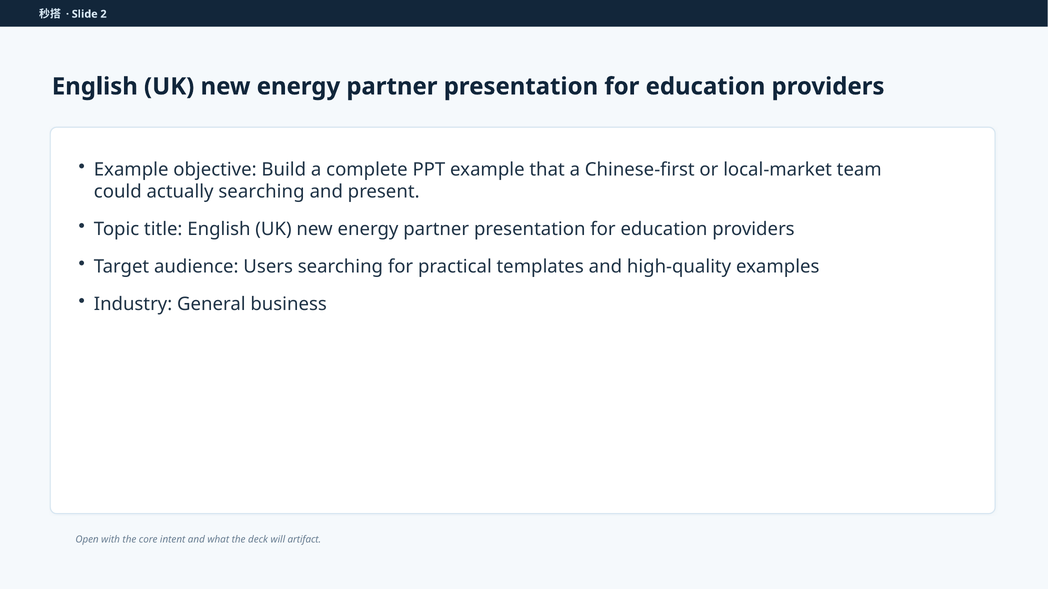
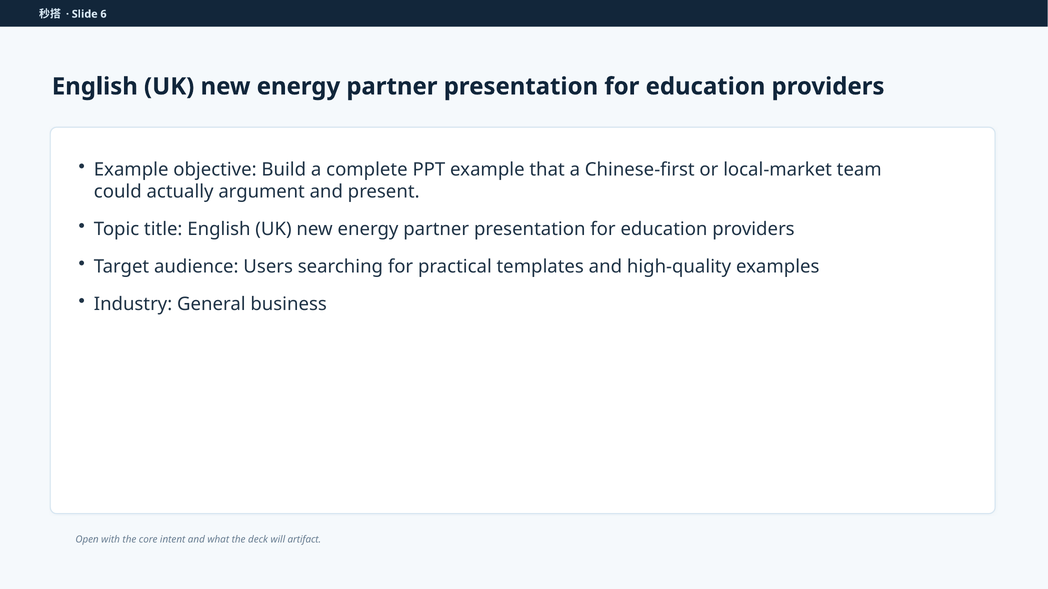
2: 2 -> 6
actually searching: searching -> argument
